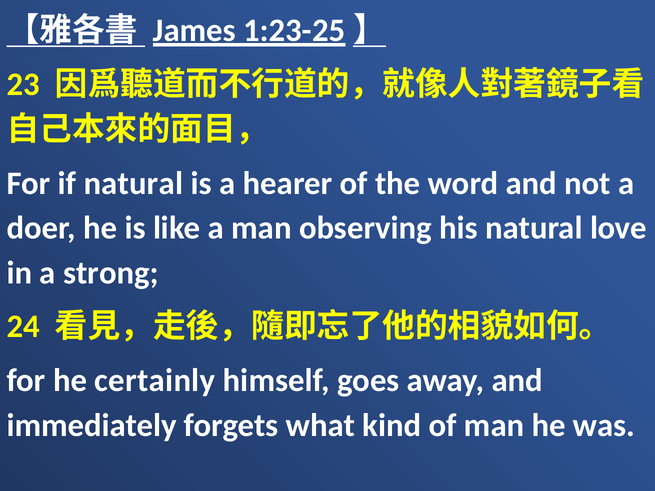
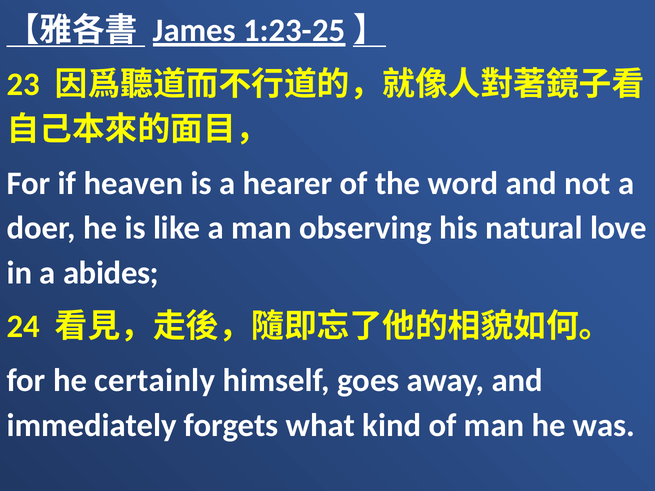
if natural: natural -> heaven
strong: strong -> abides
